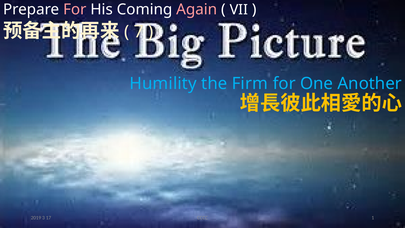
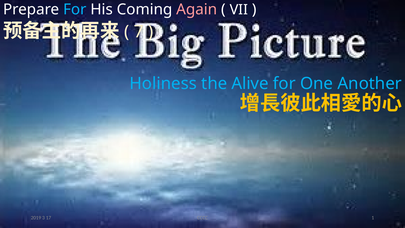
For at (75, 10) colour: pink -> light blue
Humility: Humility -> Holiness
Firm: Firm -> Alive
